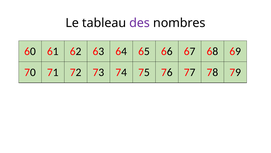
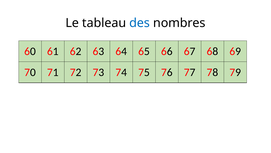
des colour: purple -> blue
